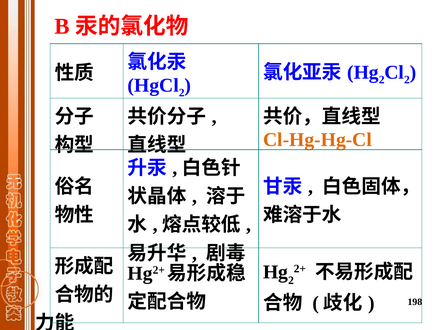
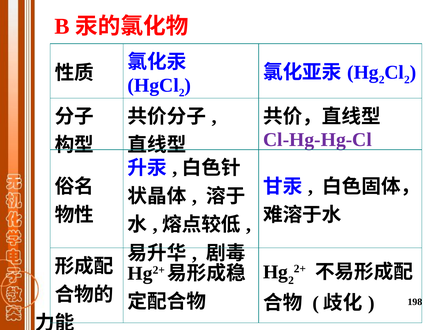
Cl-Hg-Hg-Cl colour: orange -> purple
